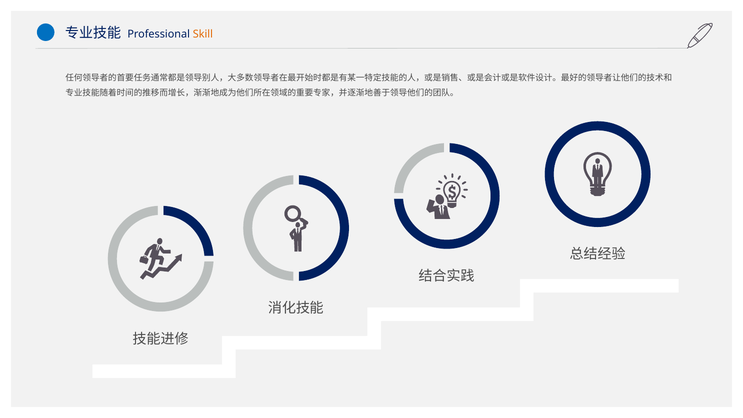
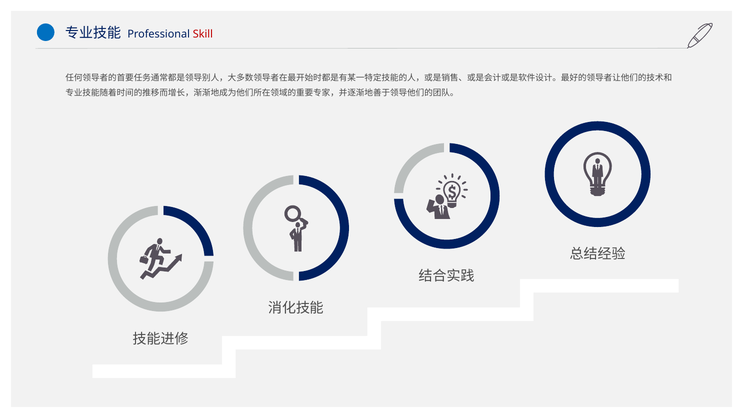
Skill colour: orange -> red
